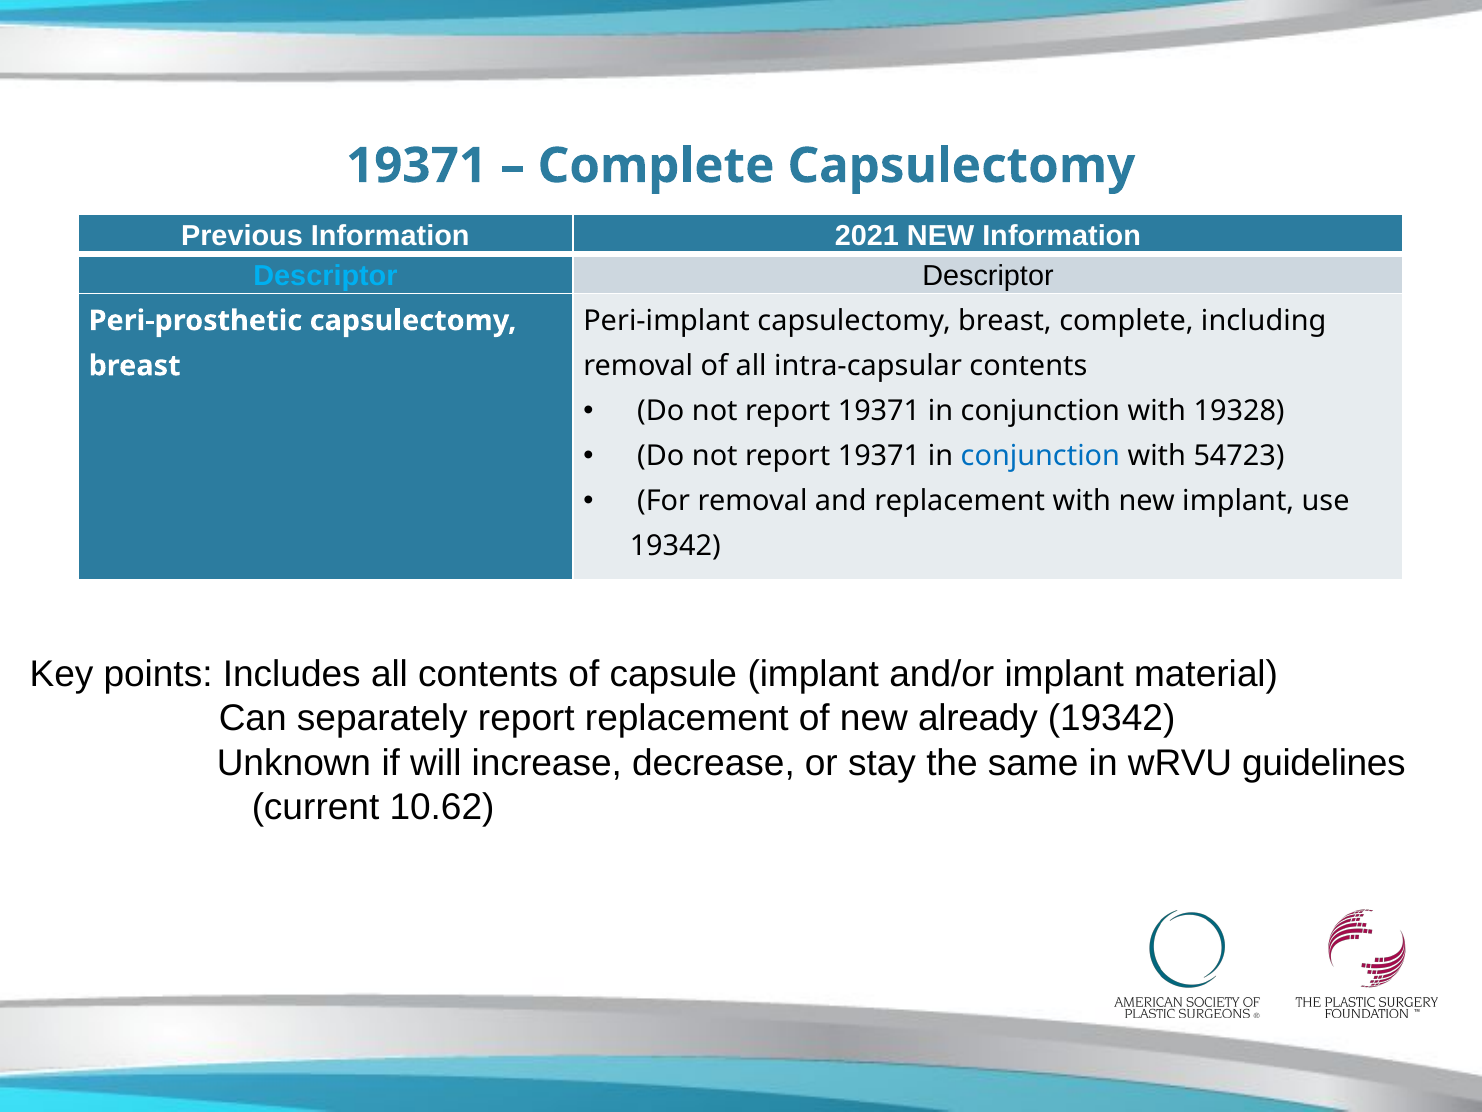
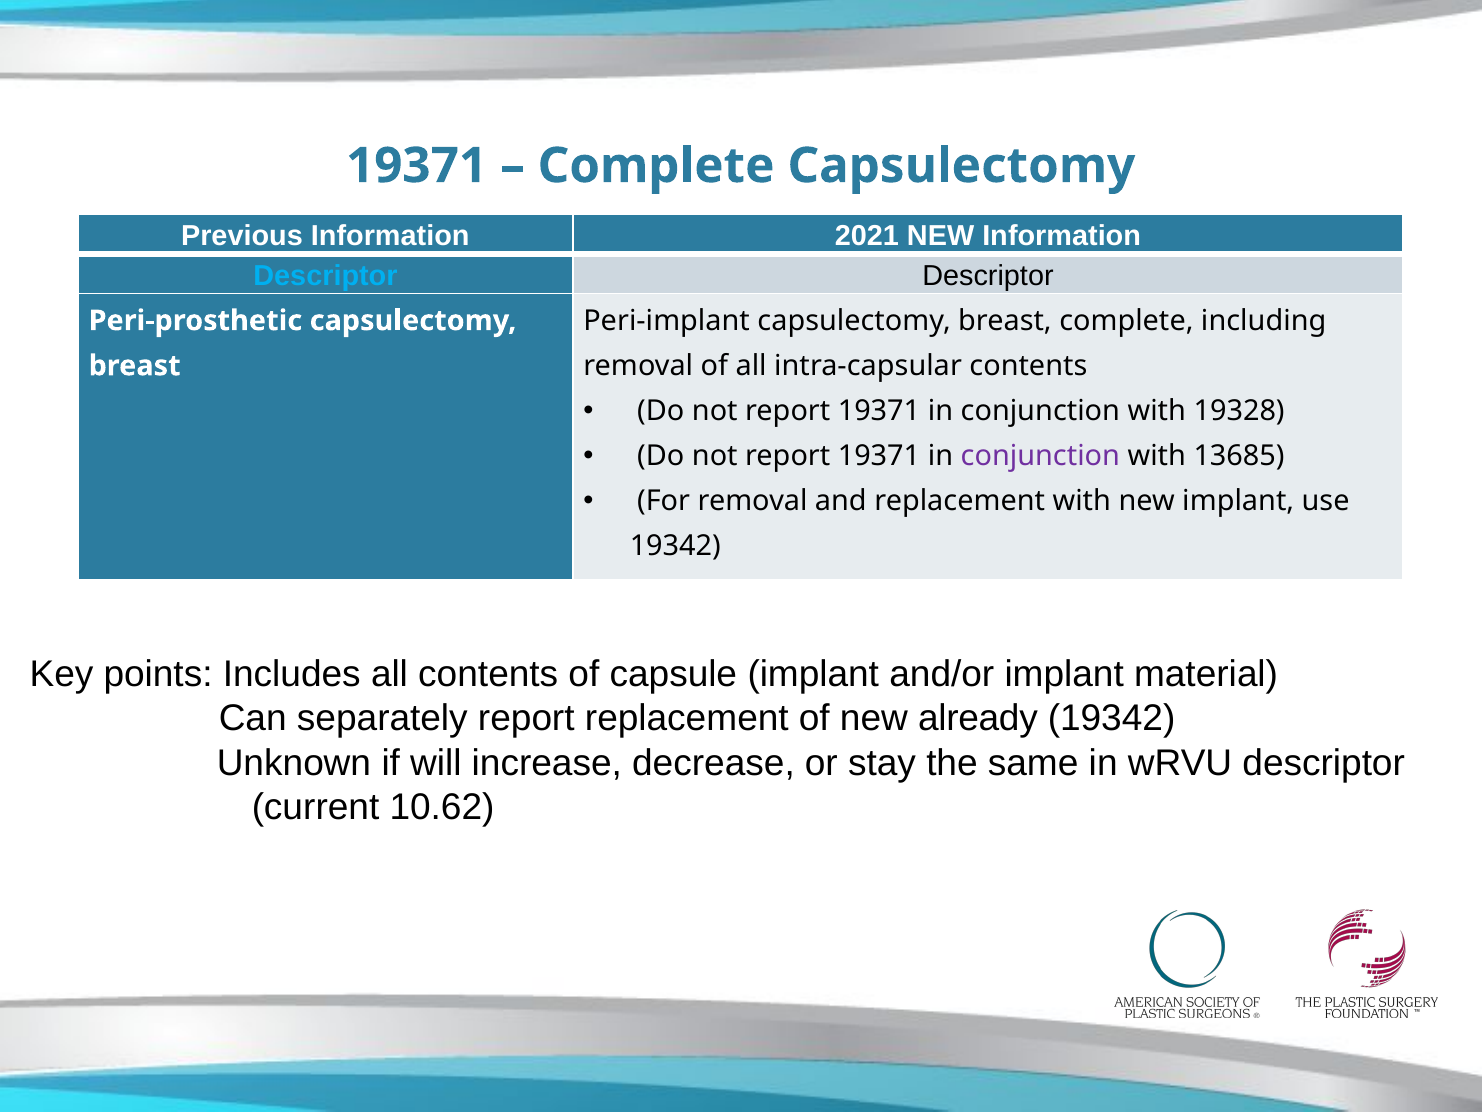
conjunction at (1040, 456) colour: blue -> purple
54723: 54723 -> 13685
wRVU guidelines: guidelines -> descriptor
